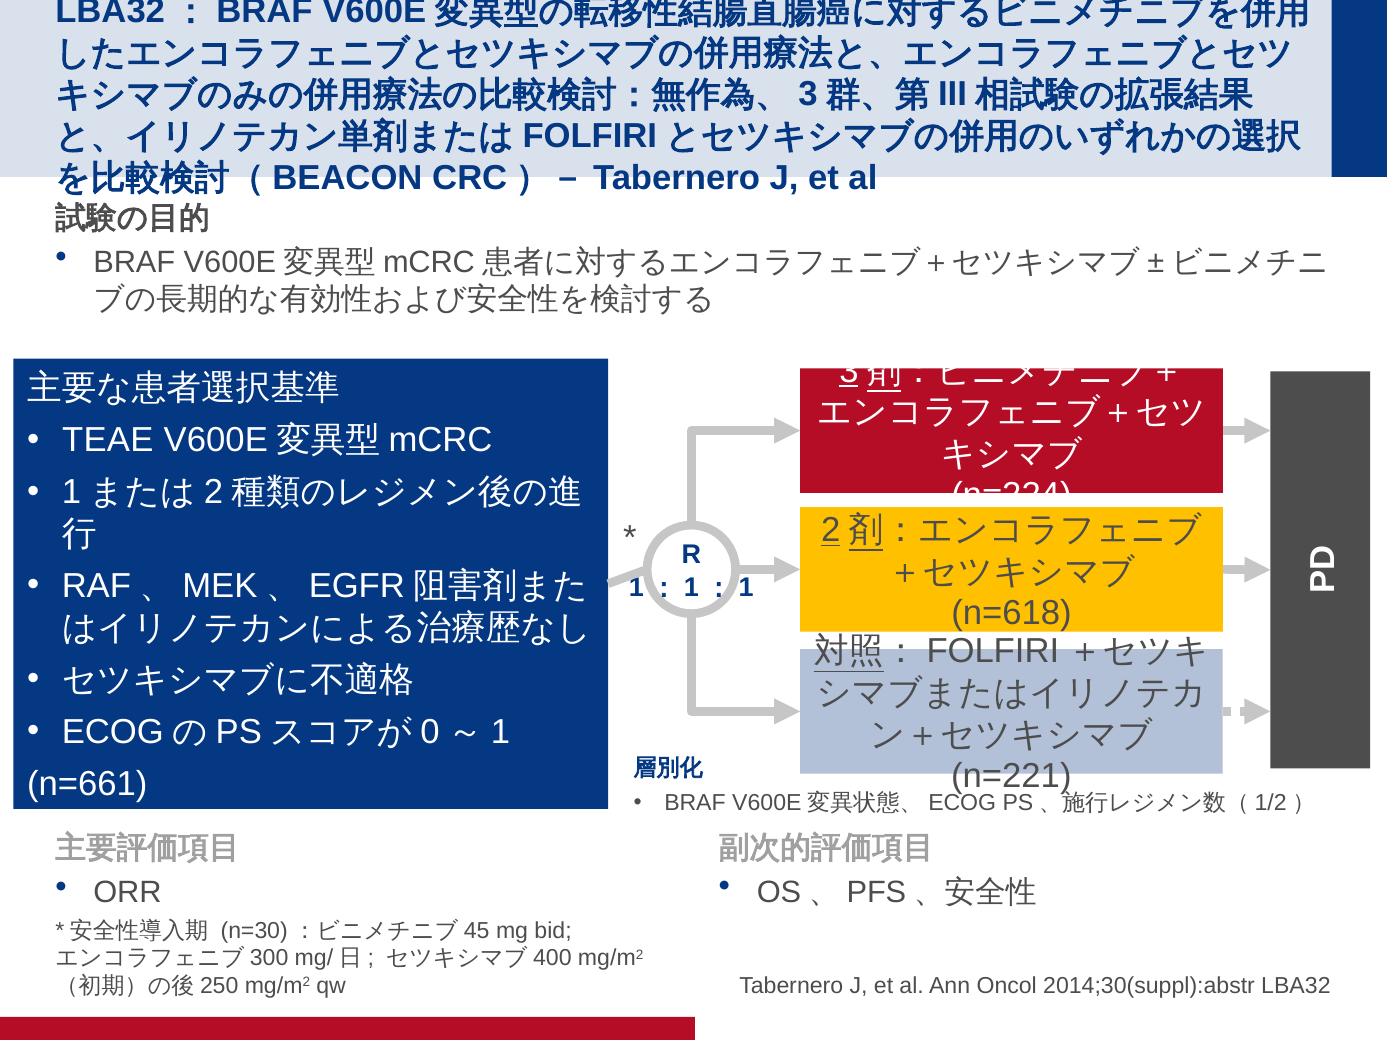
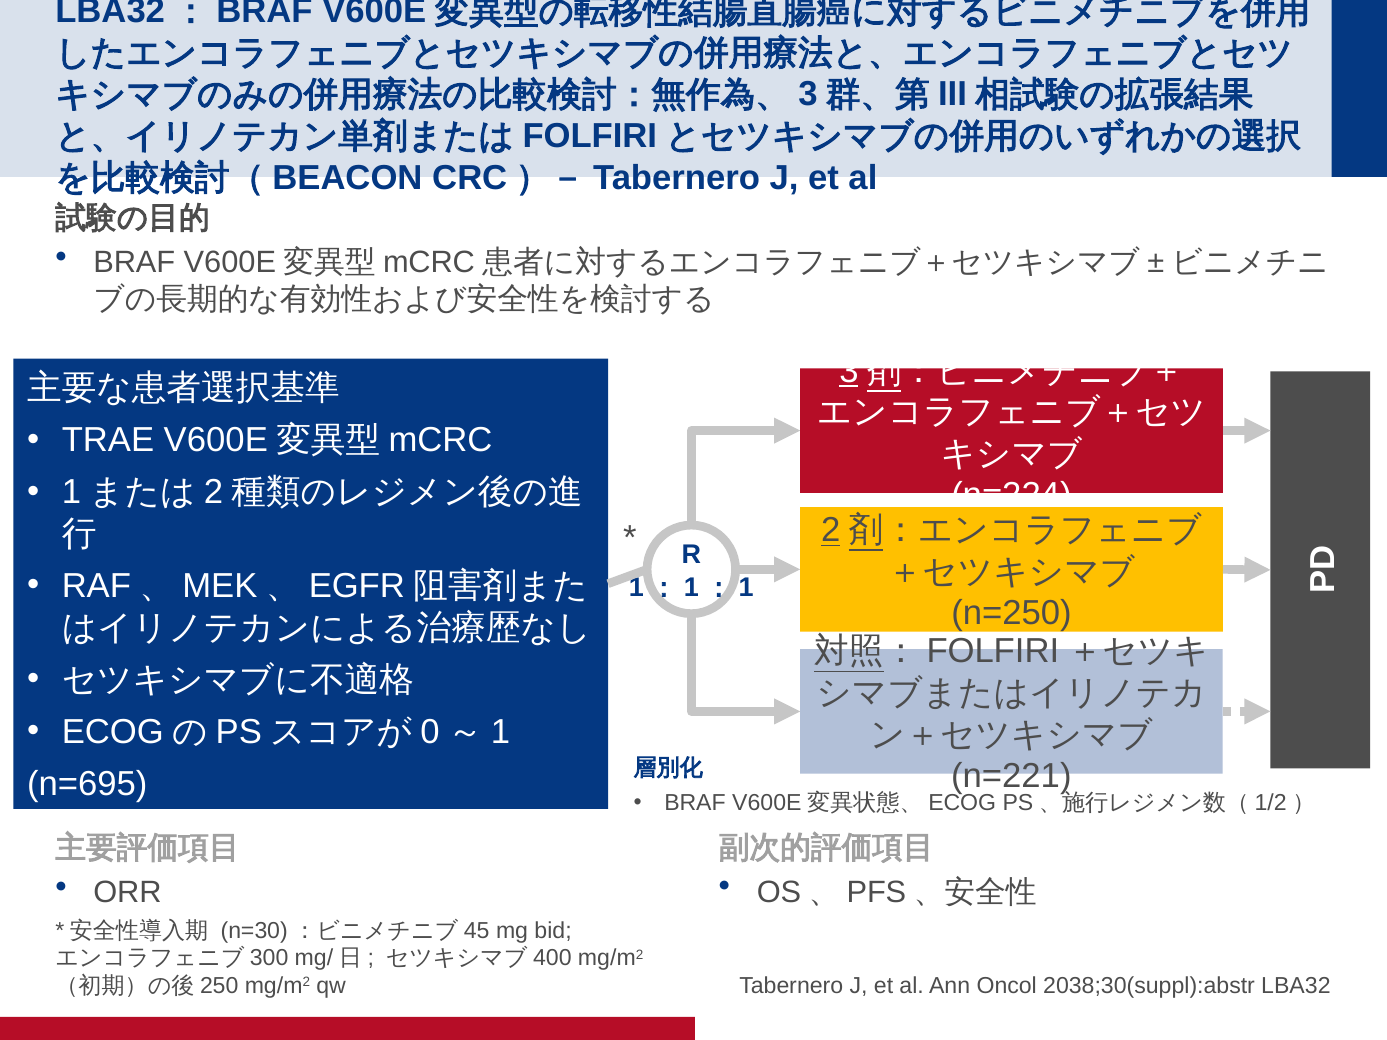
TEAE: TEAE -> TRAE
n=618: n=618 -> n=250
n=661: n=661 -> n=695
2014;30(suppl):abstr: 2014;30(suppl):abstr -> 2038;30(suppl):abstr
